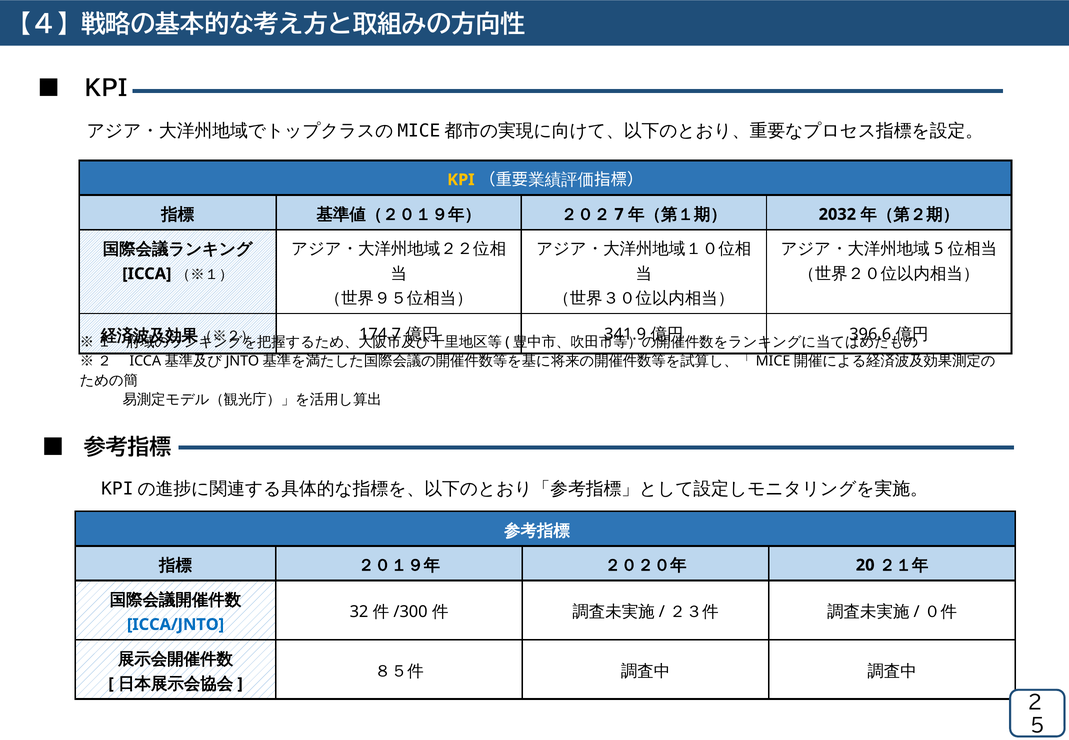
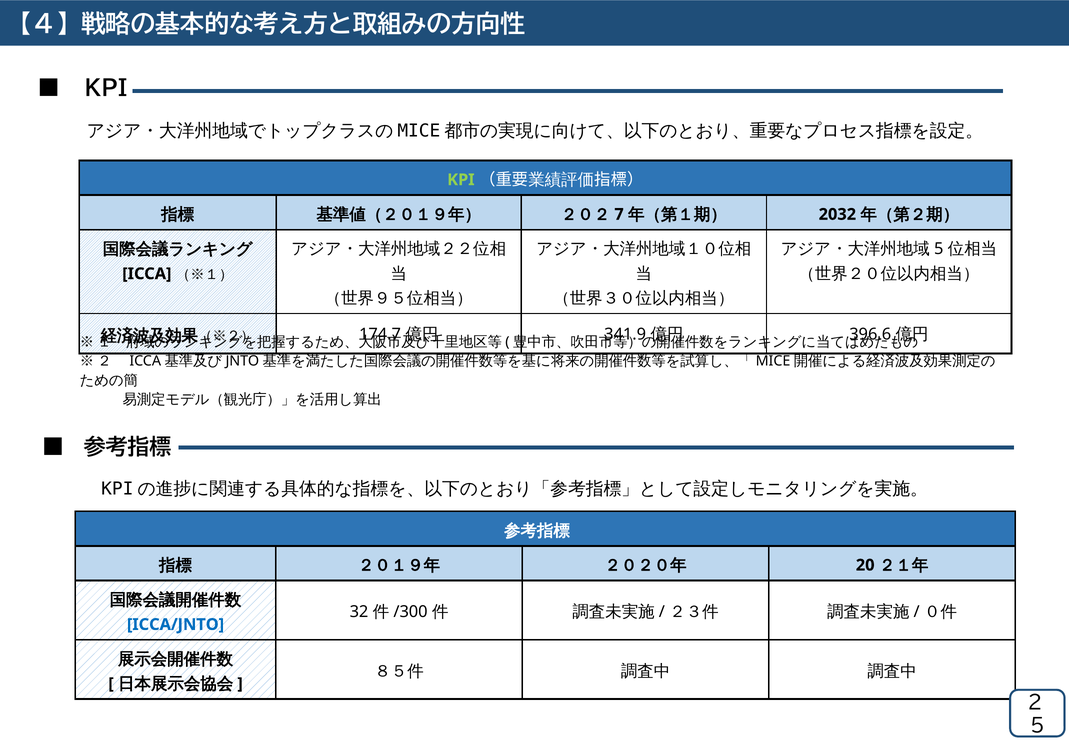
KPI at (461, 180) colour: yellow -> light green
